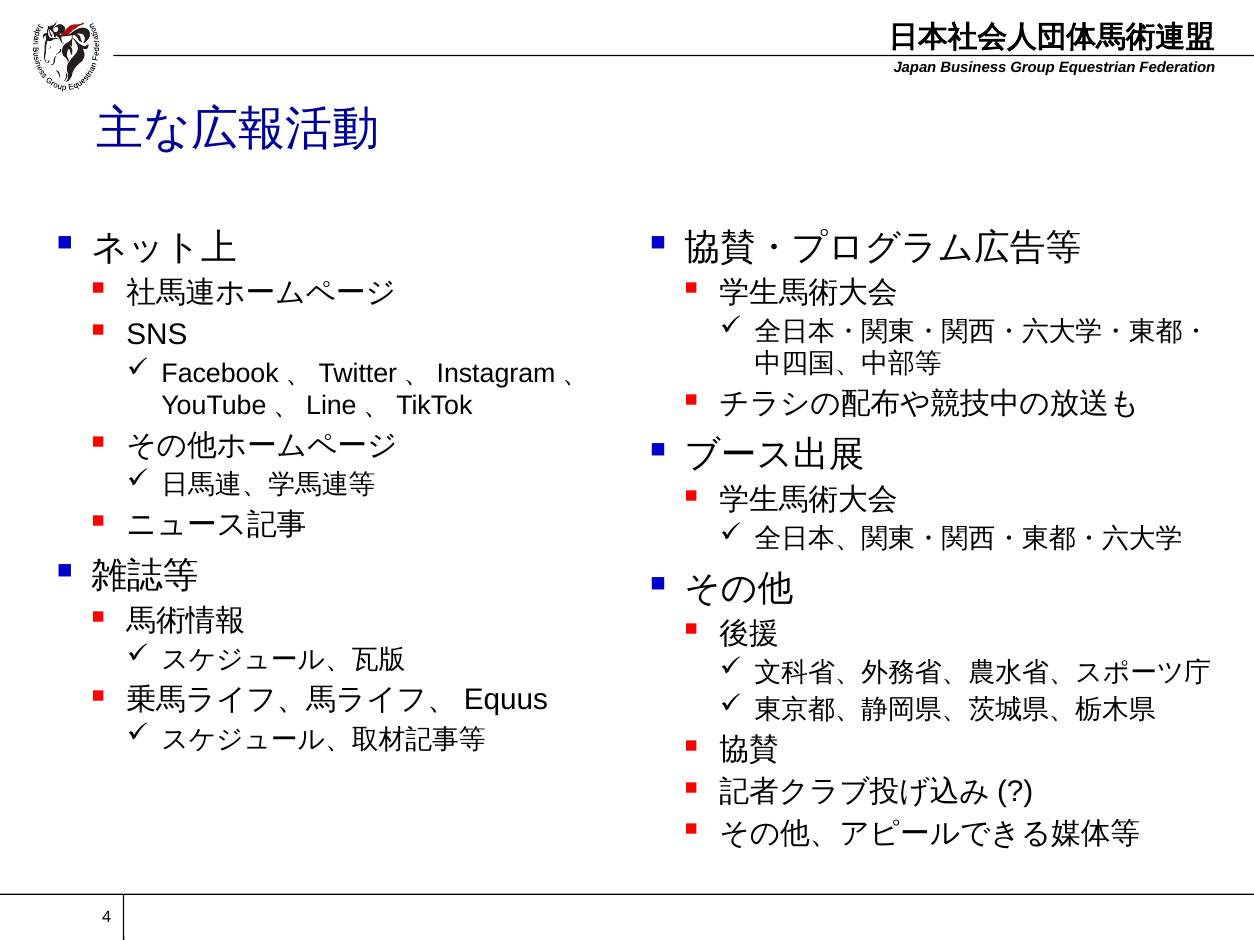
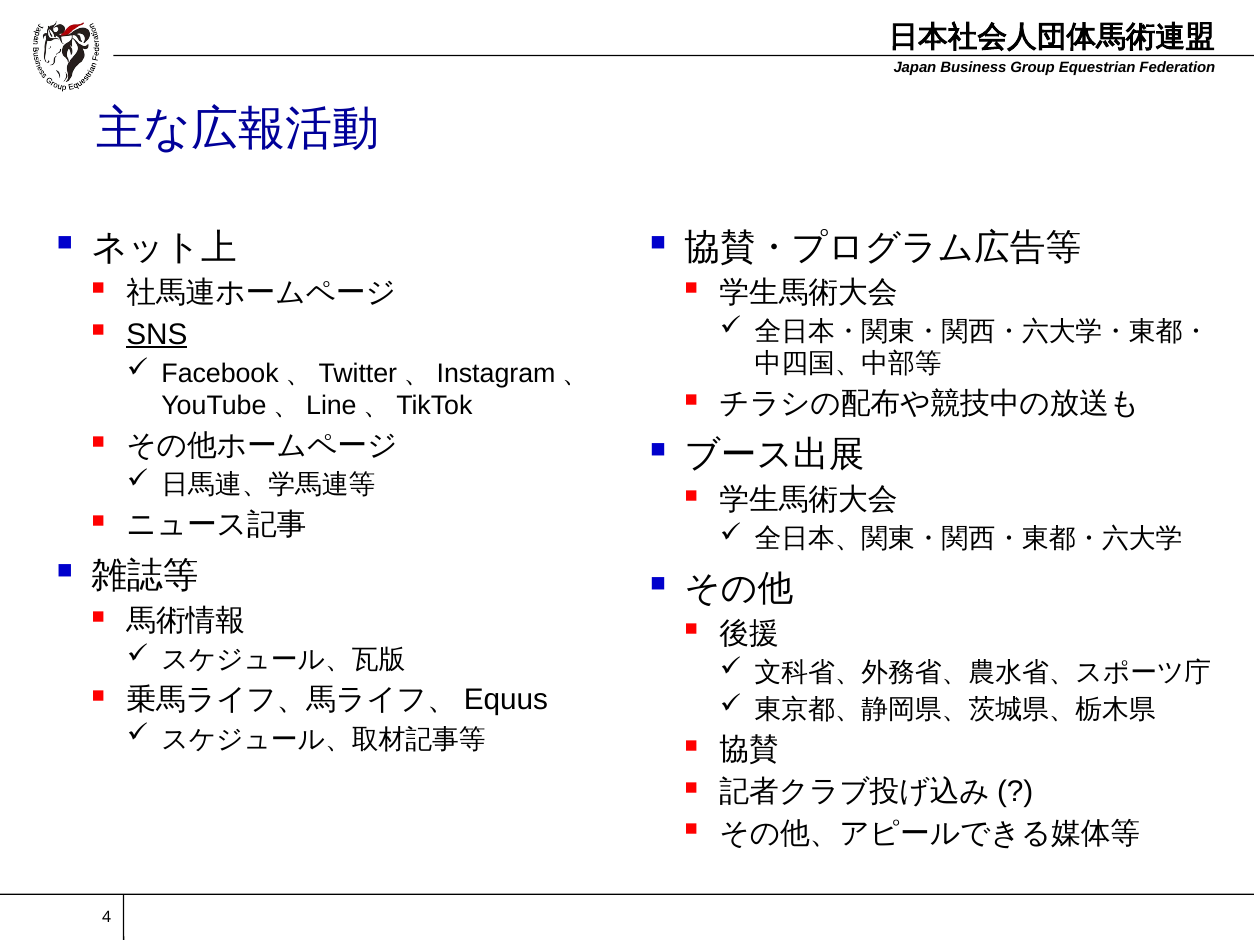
SNS underline: none -> present
